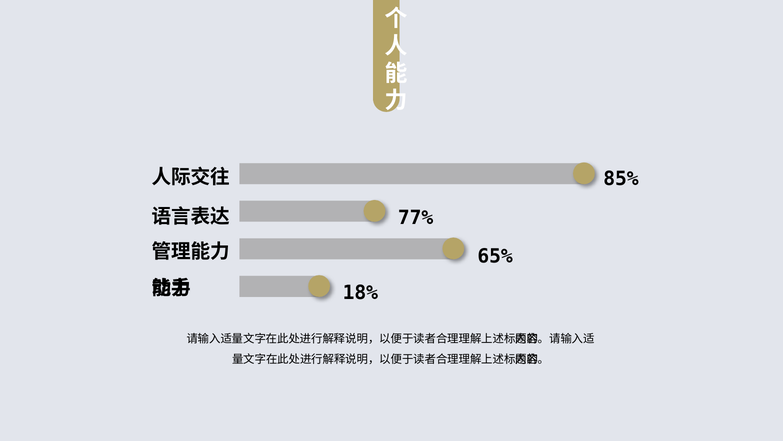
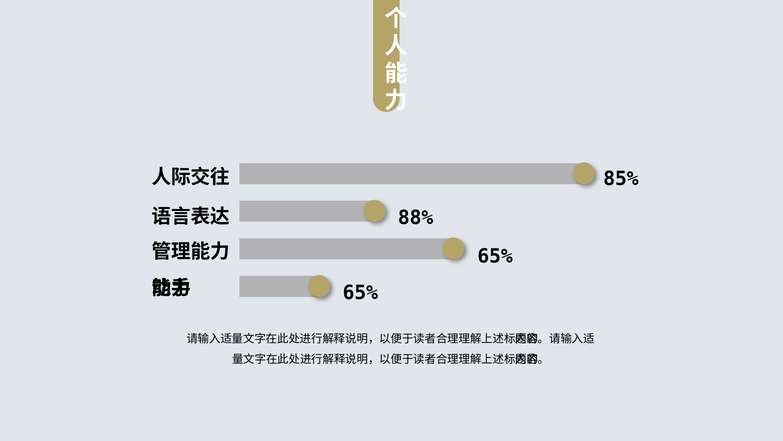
77%: 77% -> 88%
18% at (360, 292): 18% -> 65%
